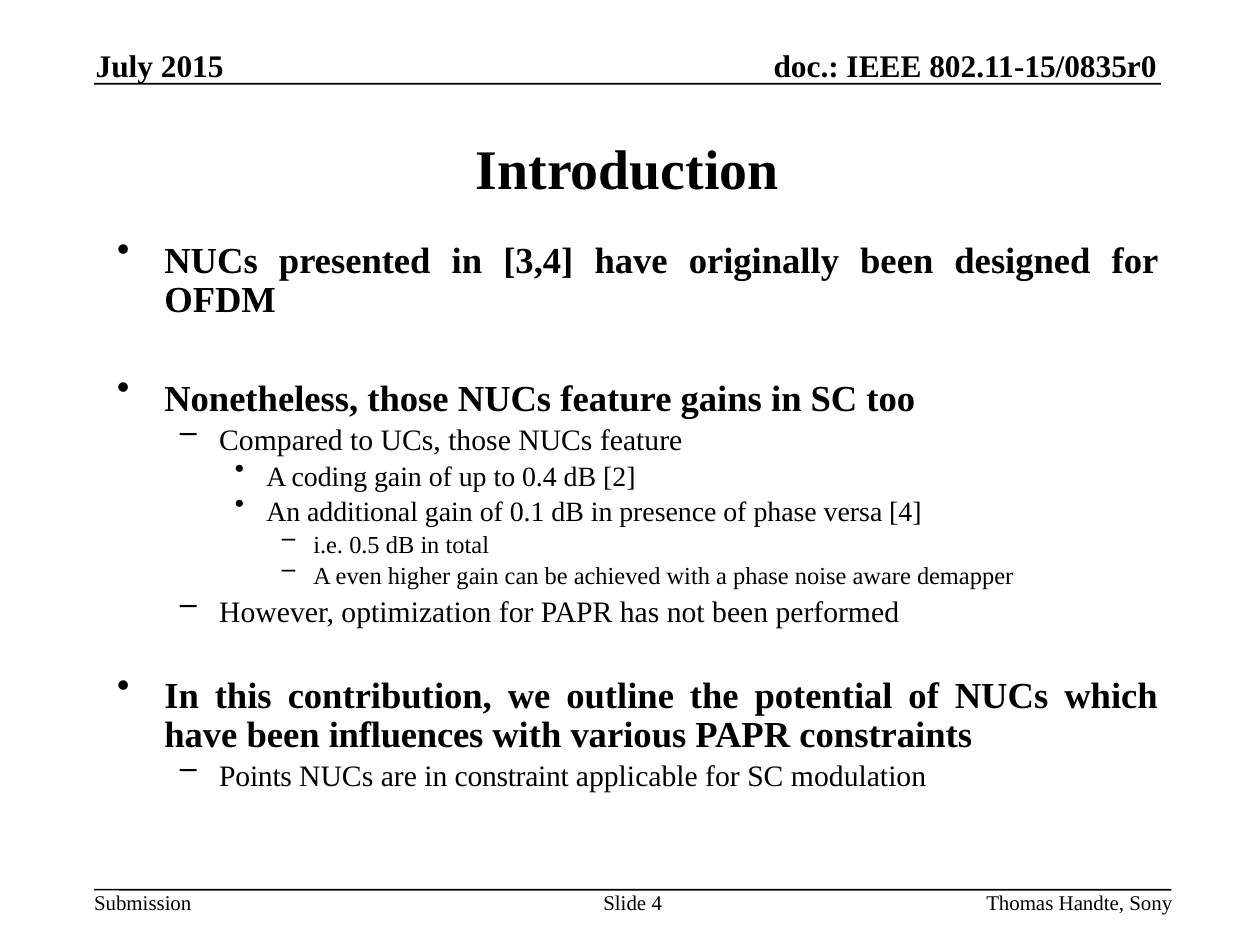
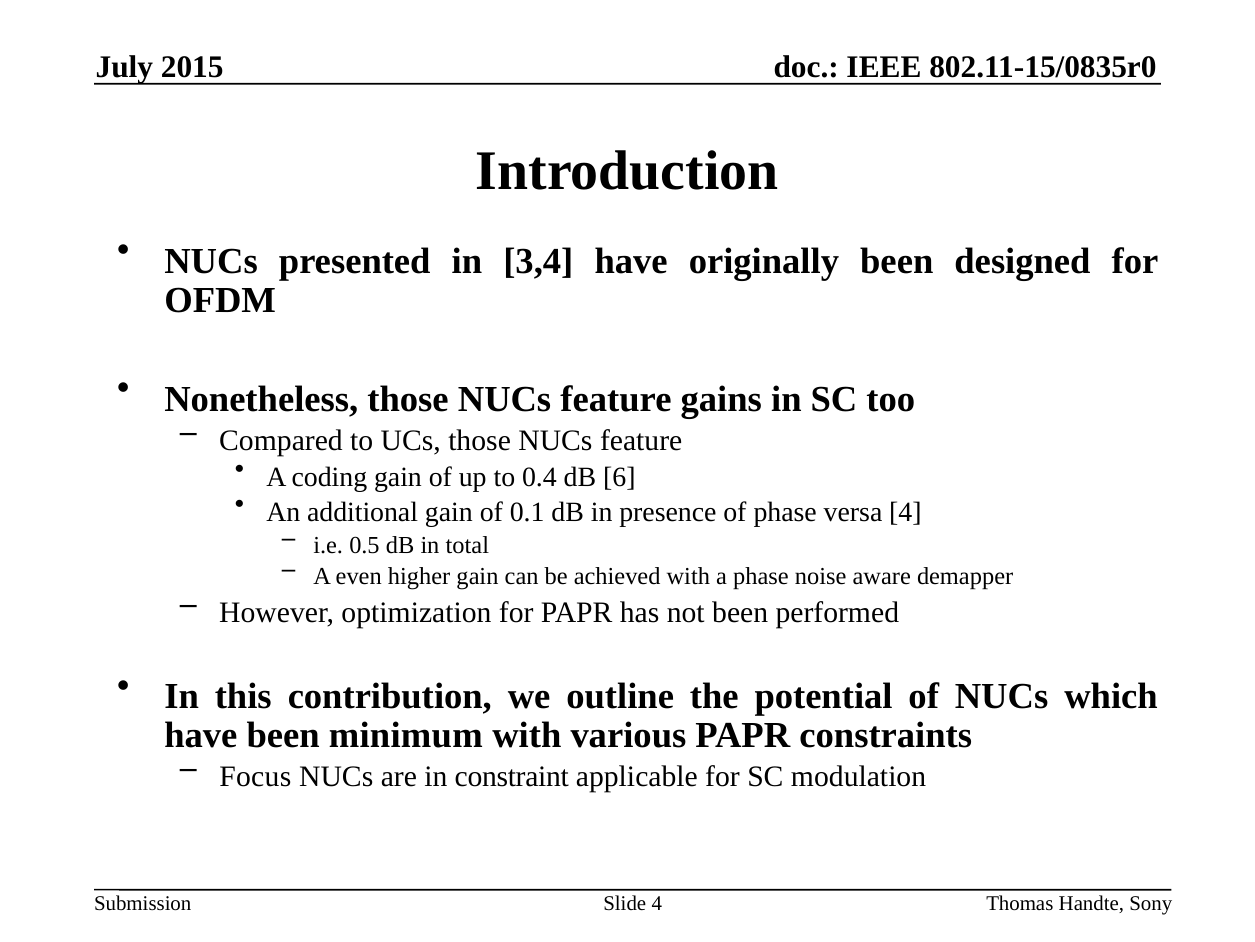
2: 2 -> 6
influences: influences -> minimum
Points: Points -> Focus
